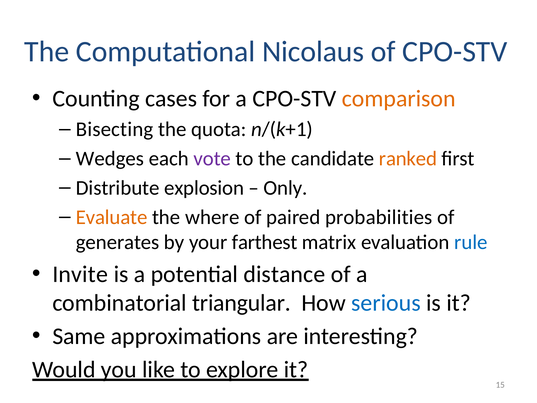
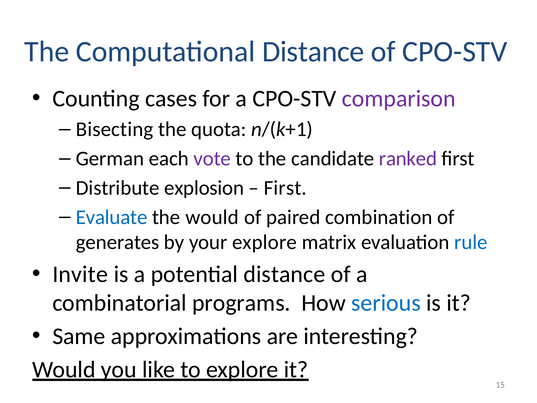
Computational Nicolaus: Nicolaus -> Distance
comparison colour: orange -> purple
Wedges: Wedges -> German
ranked colour: orange -> purple
Only at (285, 188): Only -> First
Evaluate colour: orange -> blue
the where: where -> would
probabilities: probabilities -> combination
your farthest: farthest -> explore
triangular: triangular -> programs
